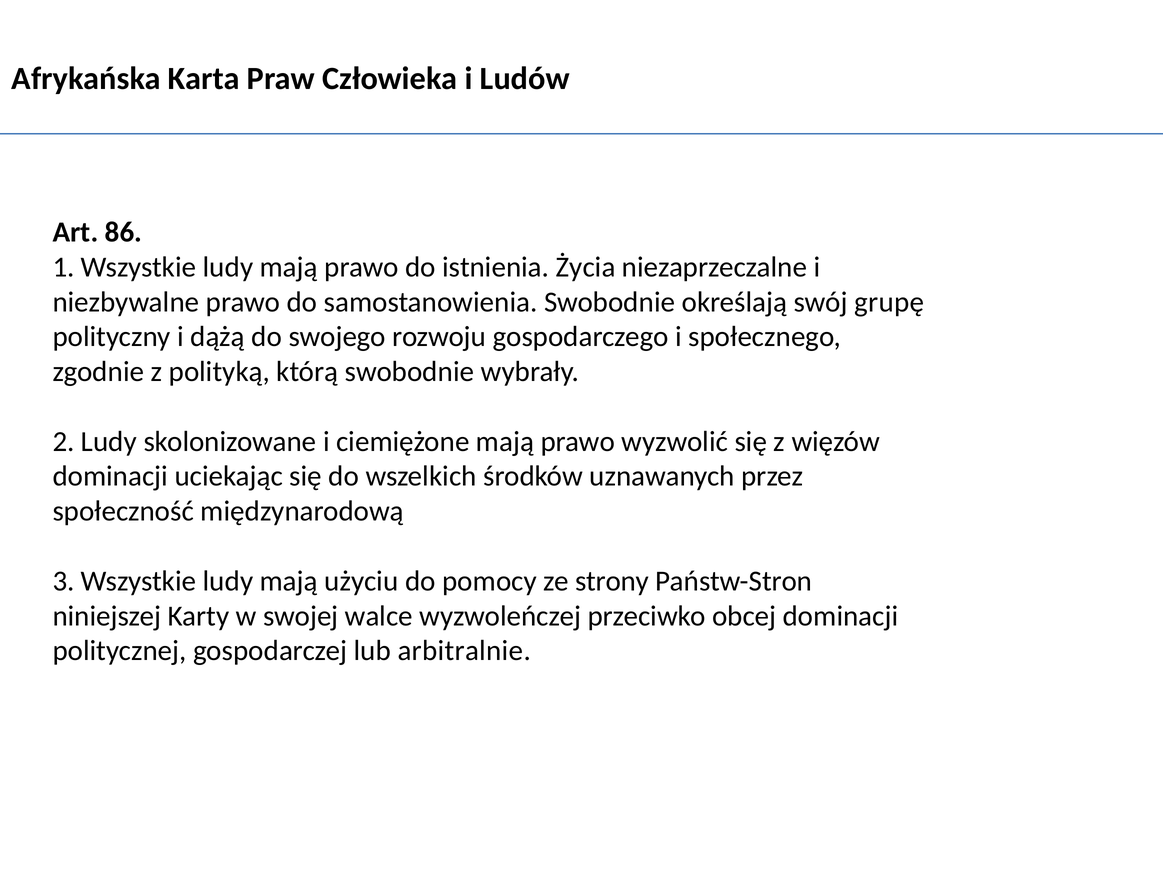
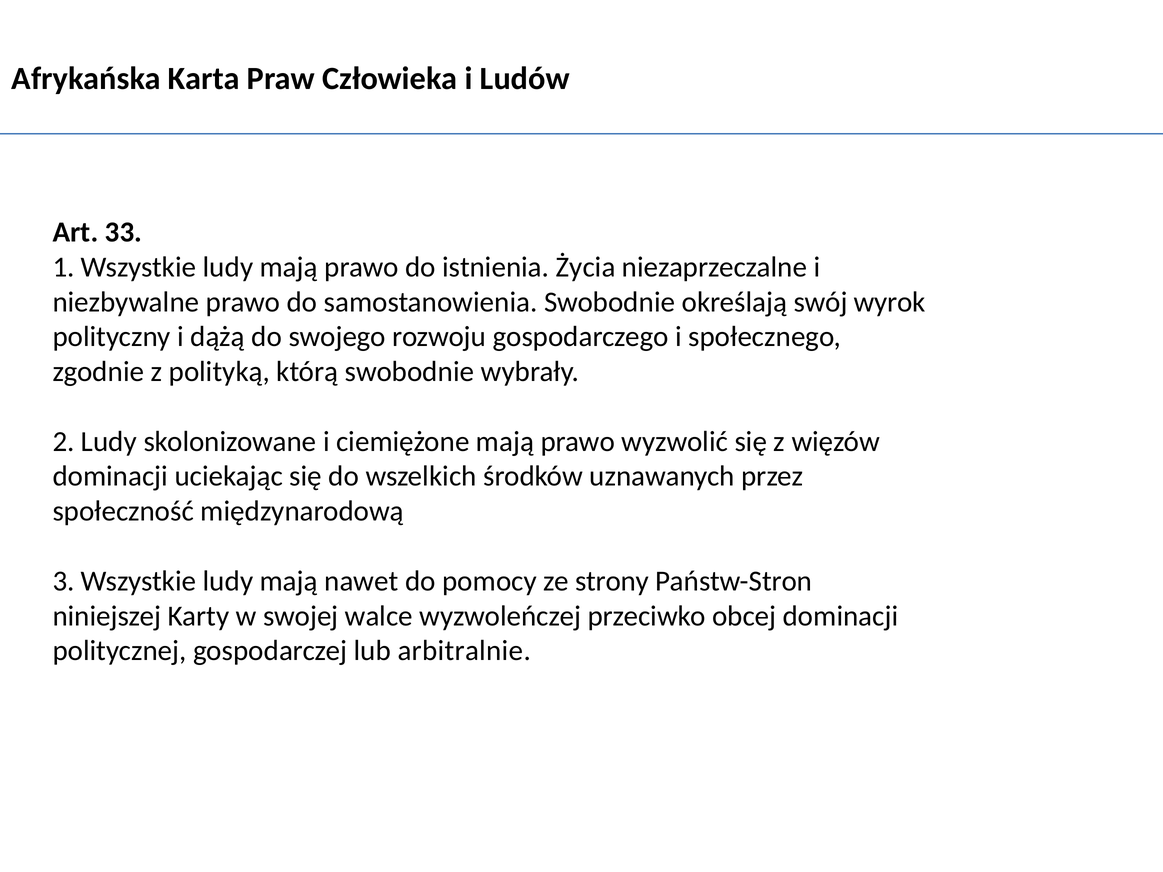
86: 86 -> 33
grupę: grupę -> wyrok
użyciu: użyciu -> nawet
